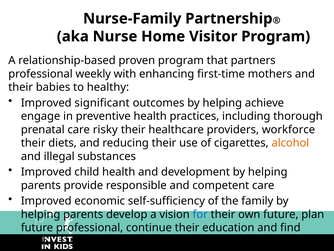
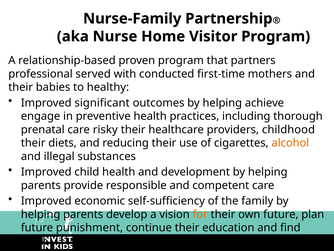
weekly: weekly -> served
enhancing: enhancing -> conducted
workforce: workforce -> childhood
for colour: blue -> orange
future professional: professional -> punishment
